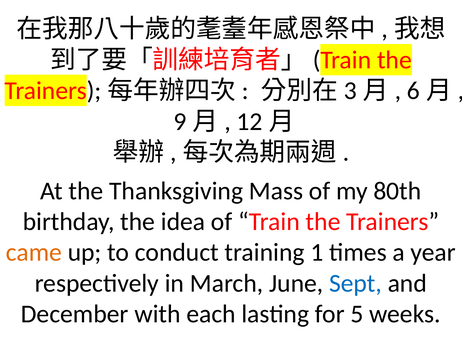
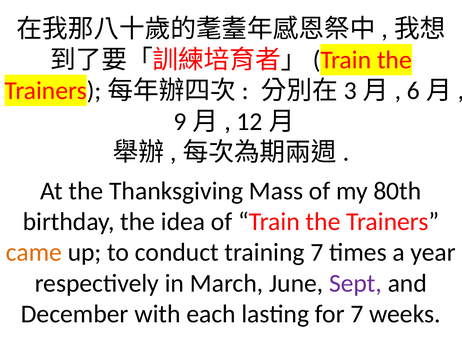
training 1: 1 -> 7
Sept colour: blue -> purple
for 5: 5 -> 7
